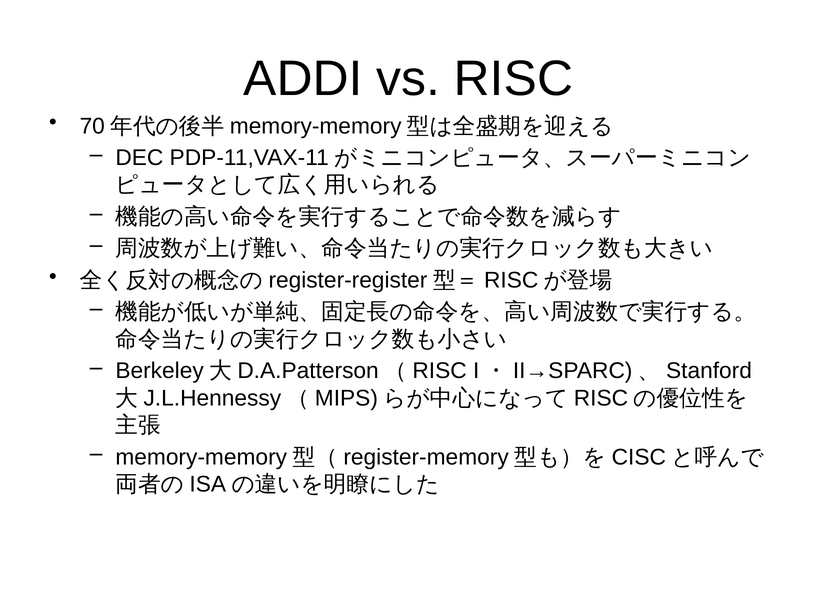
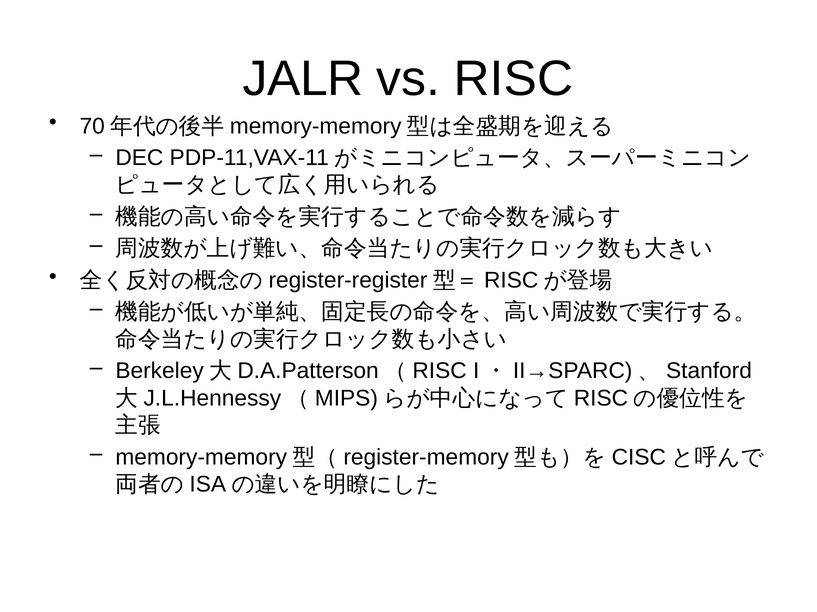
ADDI: ADDI -> JALR
